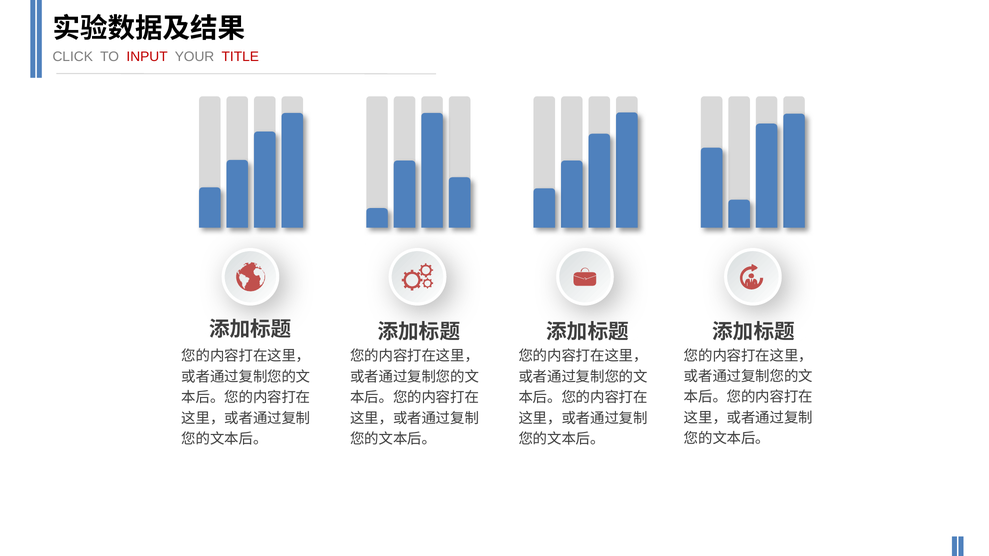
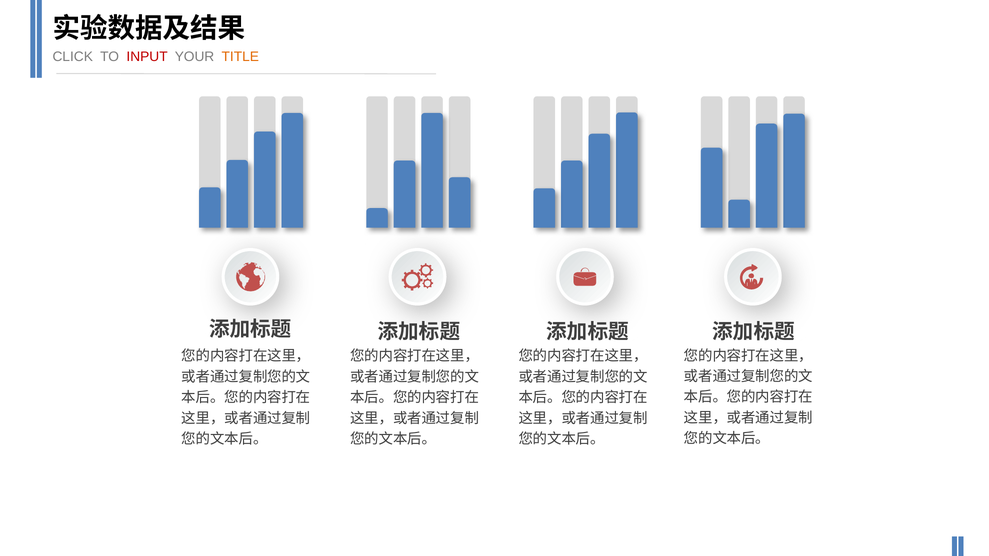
TITLE colour: red -> orange
